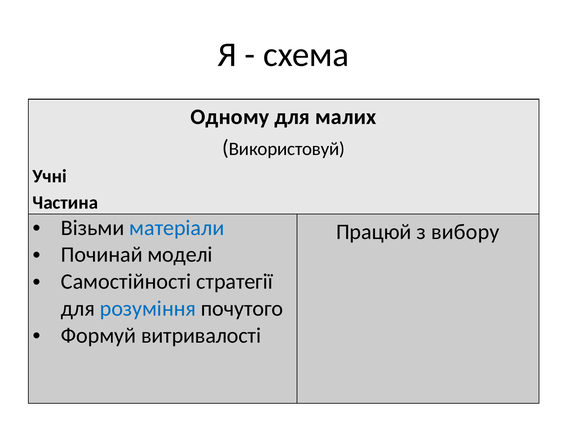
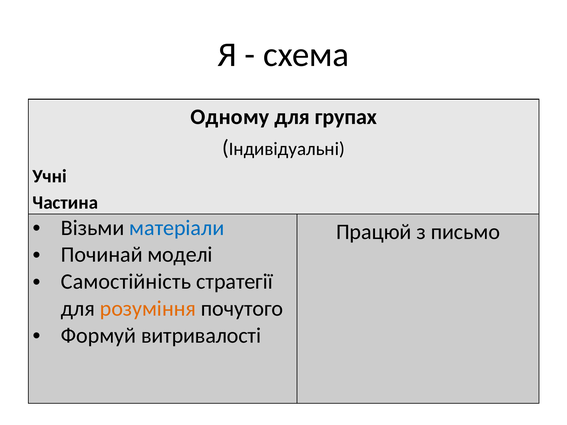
малих: малих -> групах
Використовуй: Використовуй -> Індивідуальні
вибору: вибору -> письмо
Самостійності: Самостійності -> Самостійність
розуміння colour: blue -> orange
